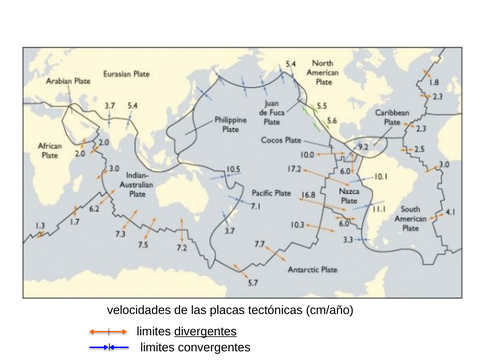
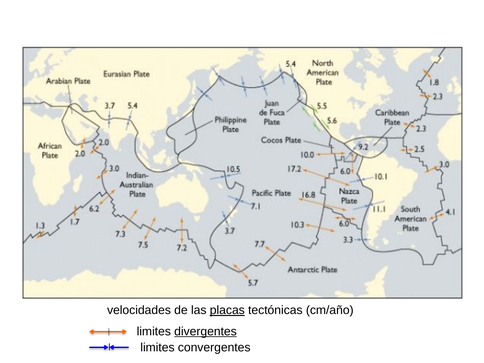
placas underline: none -> present
